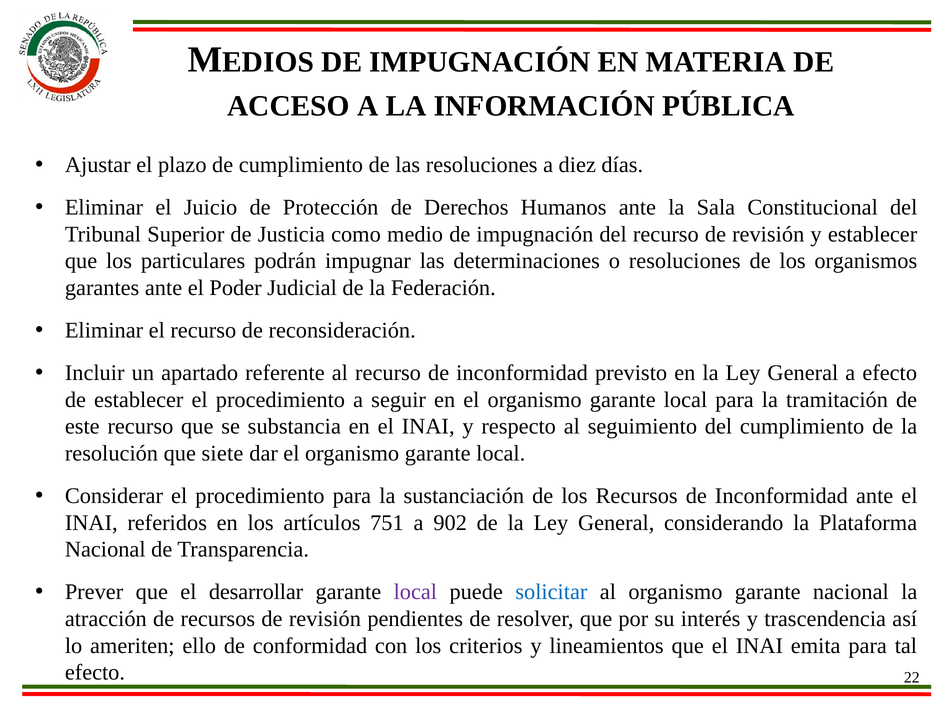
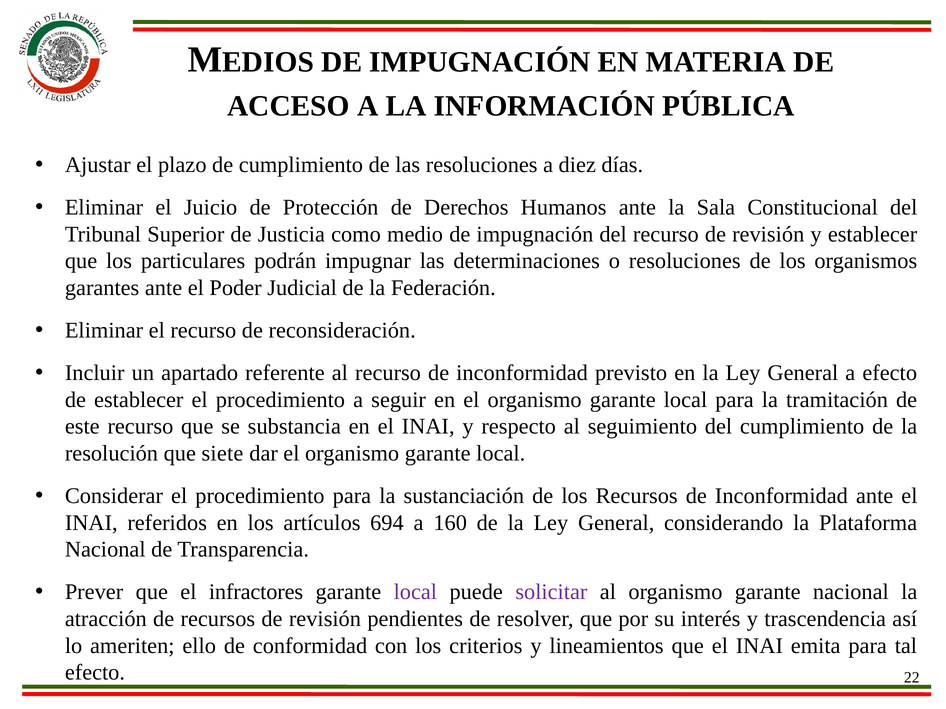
751: 751 -> 694
902: 902 -> 160
desarrollar: desarrollar -> infractores
solicitar colour: blue -> purple
